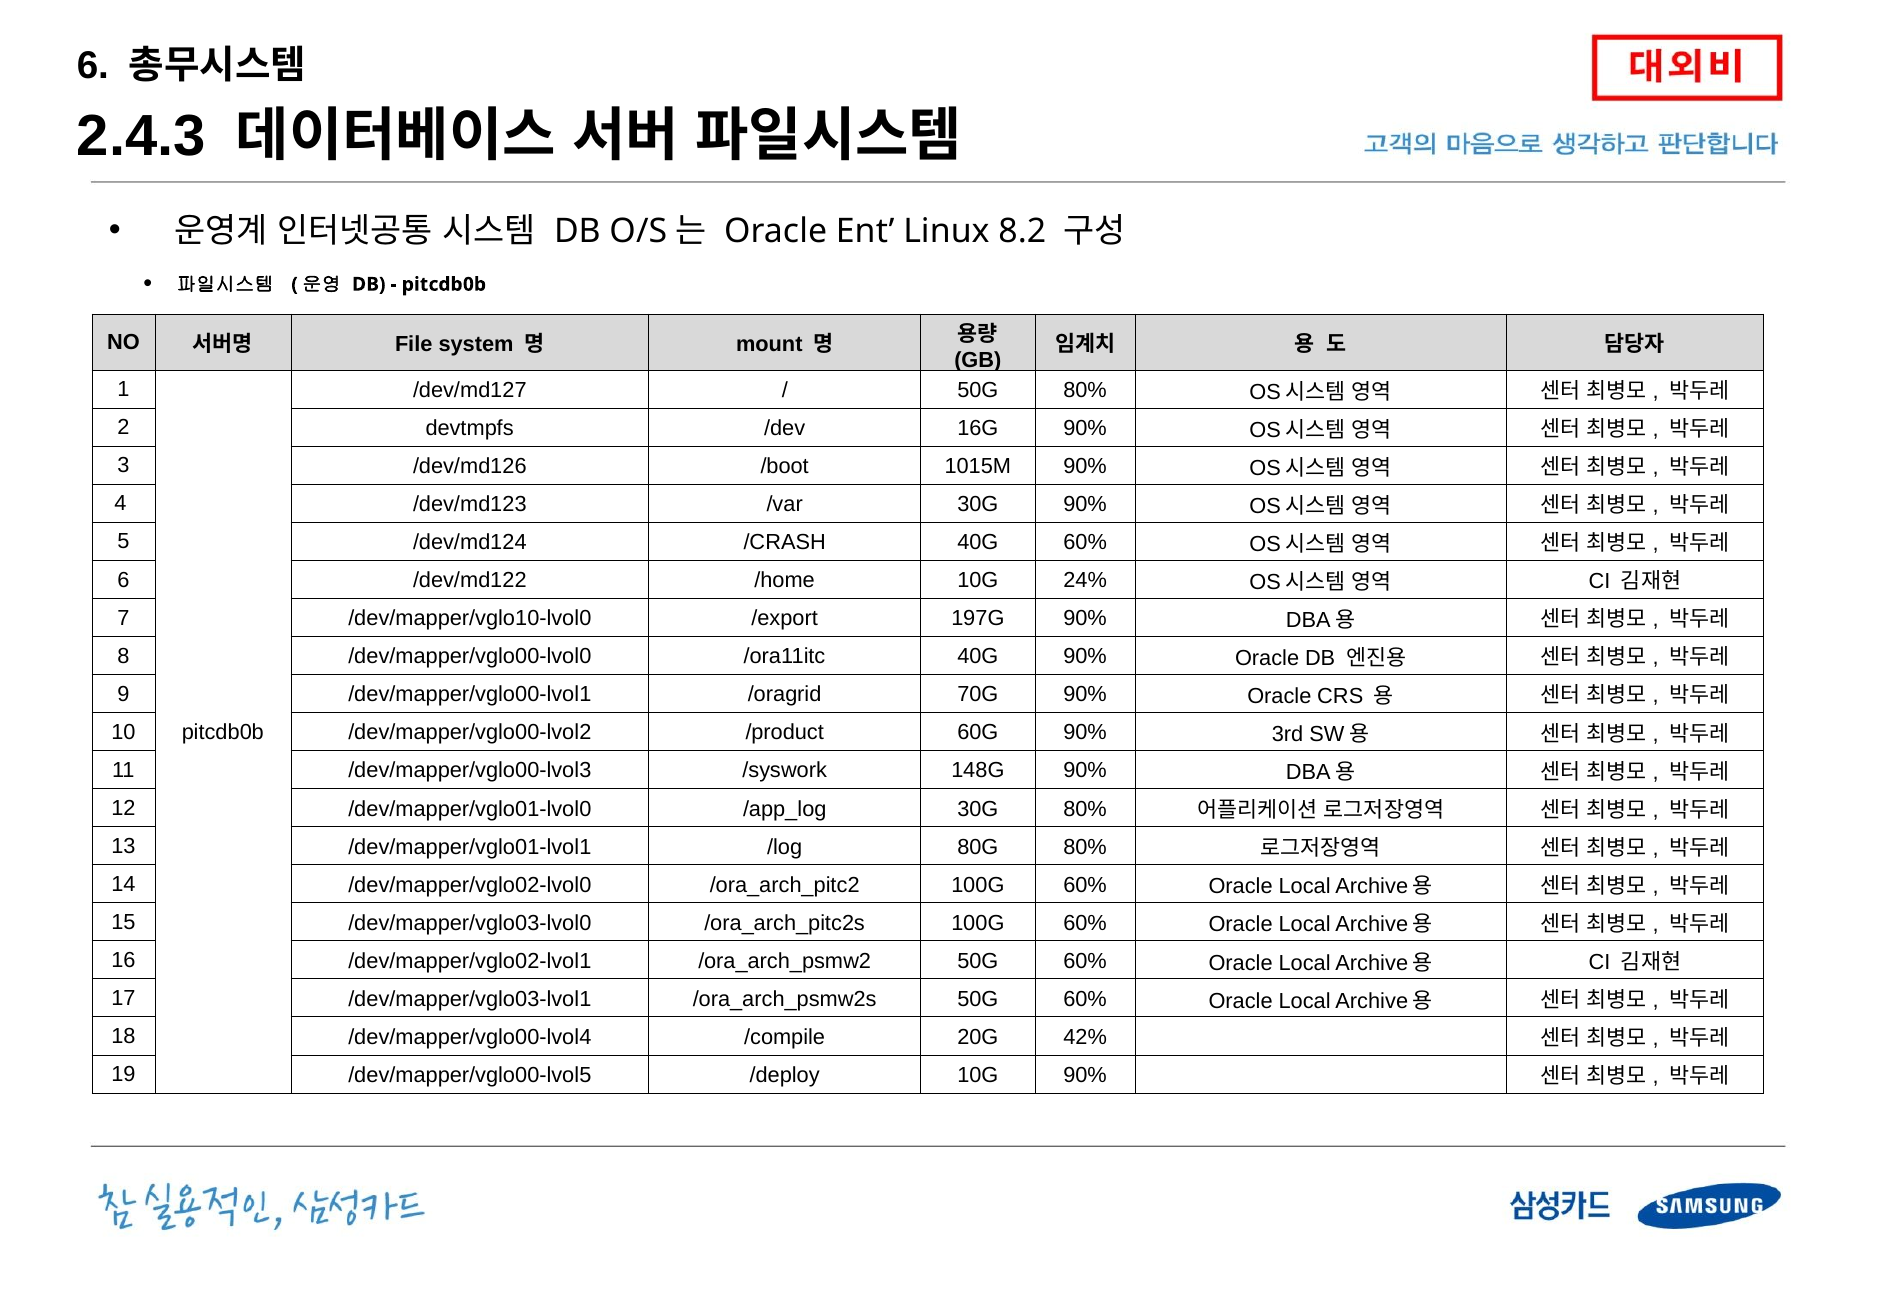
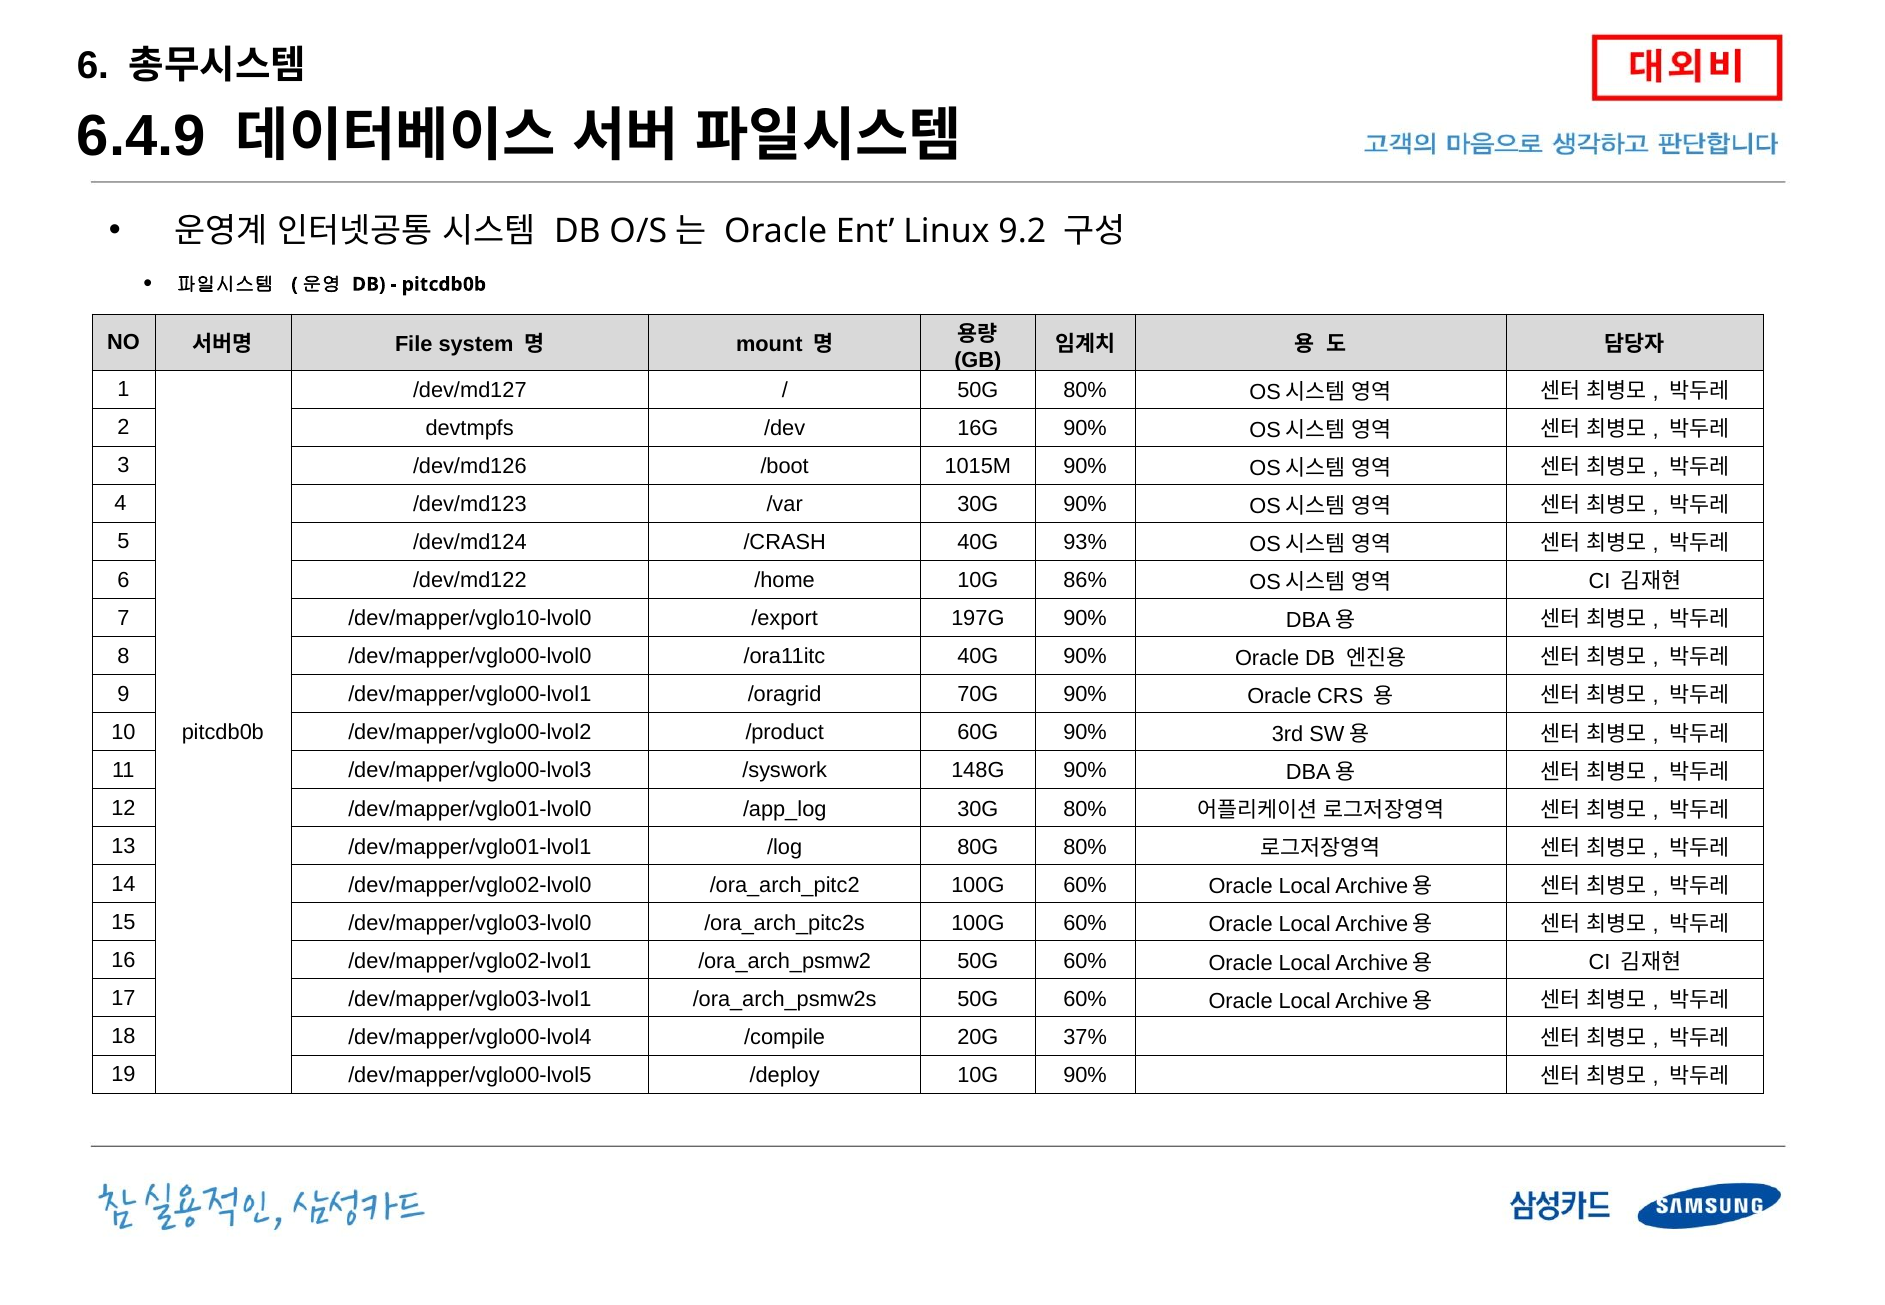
2.4.3: 2.4.3 -> 6.4.9
8.2: 8.2 -> 9.2
40G 60%: 60% -> 93%
24%: 24% -> 86%
42%: 42% -> 37%
